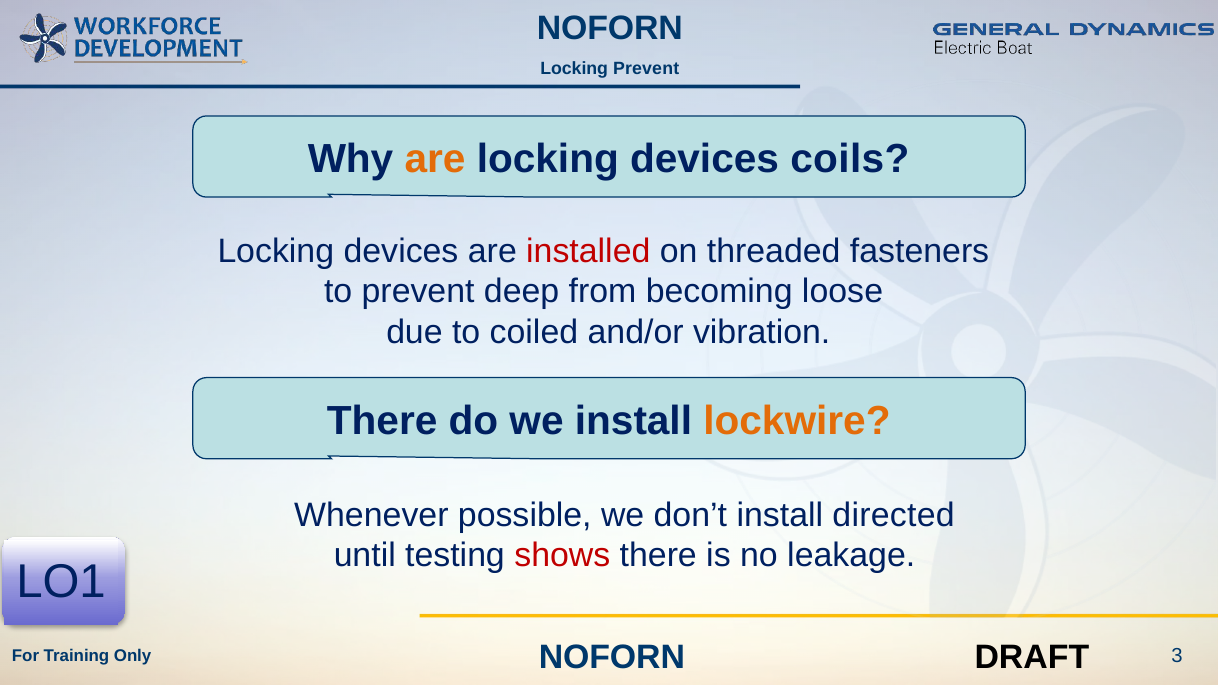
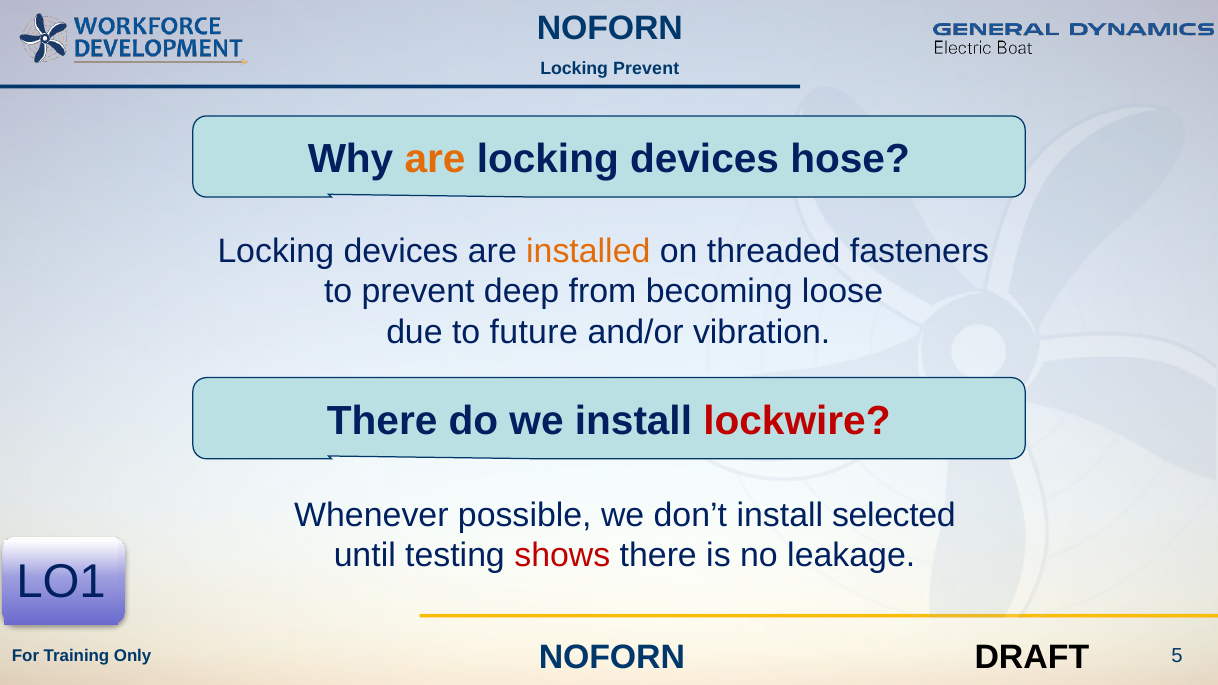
coils: coils -> hose
installed colour: red -> orange
coiled: coiled -> future
lockwire colour: orange -> red
directed: directed -> selected
3: 3 -> 5
